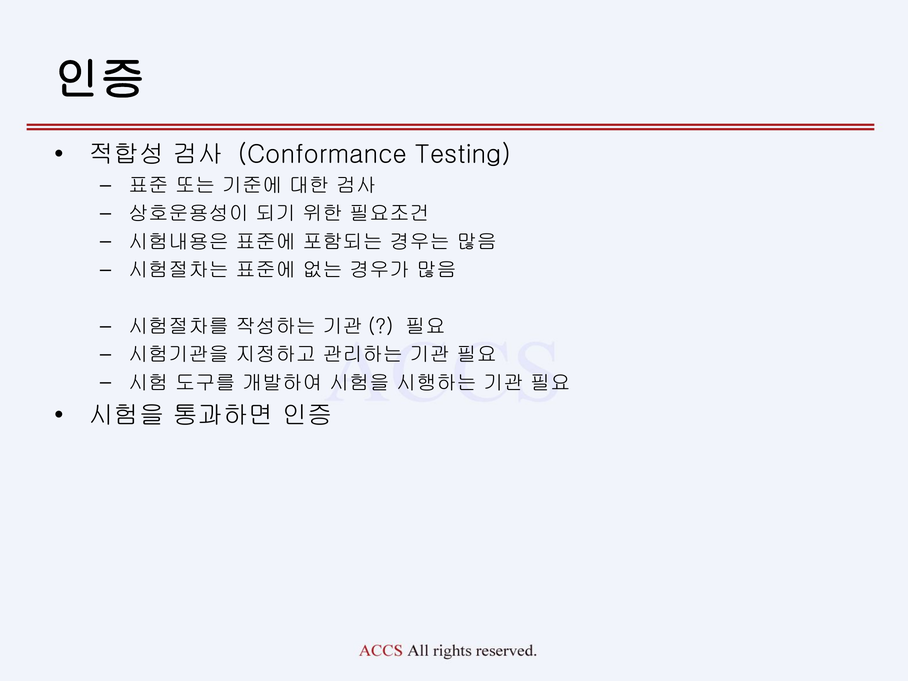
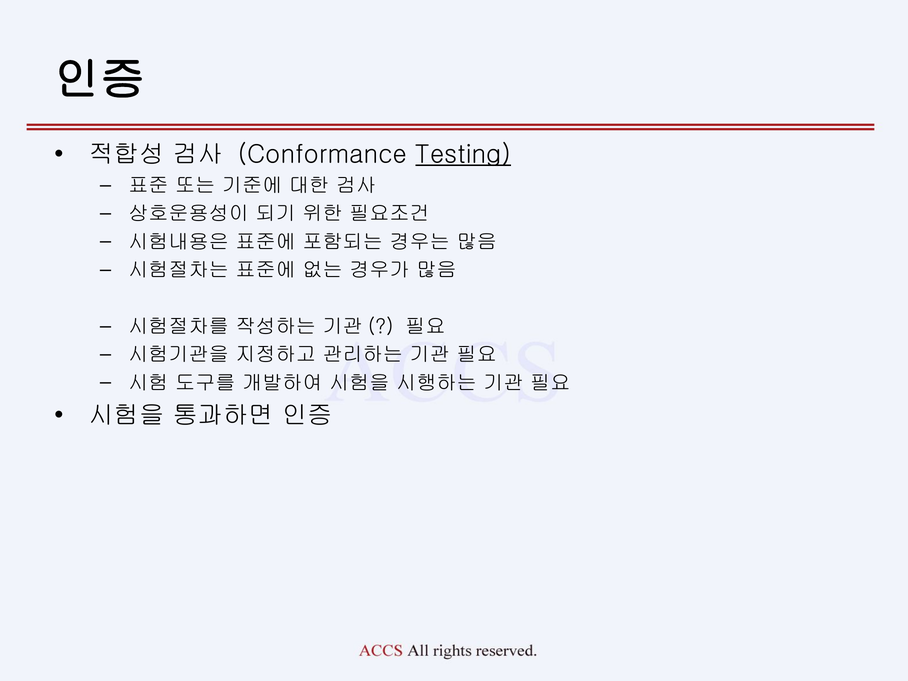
Testing underline: none -> present
